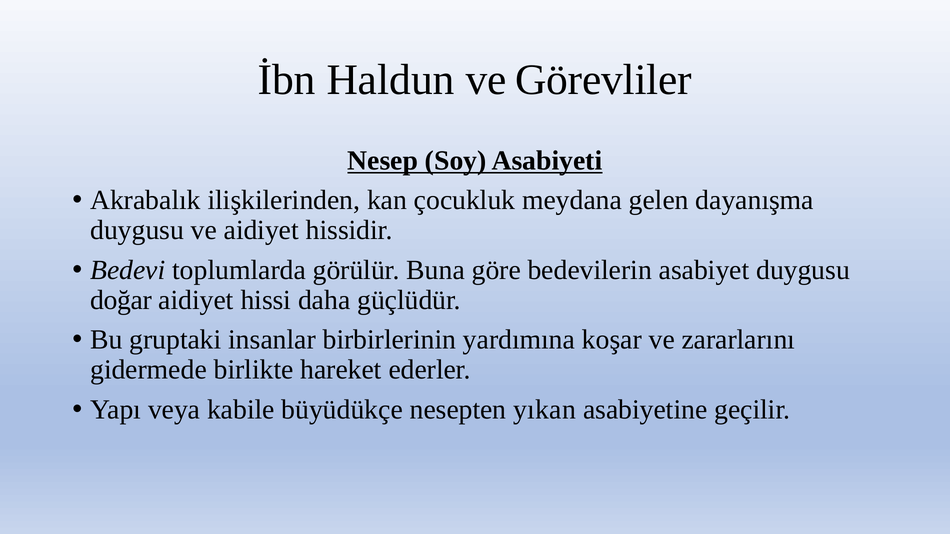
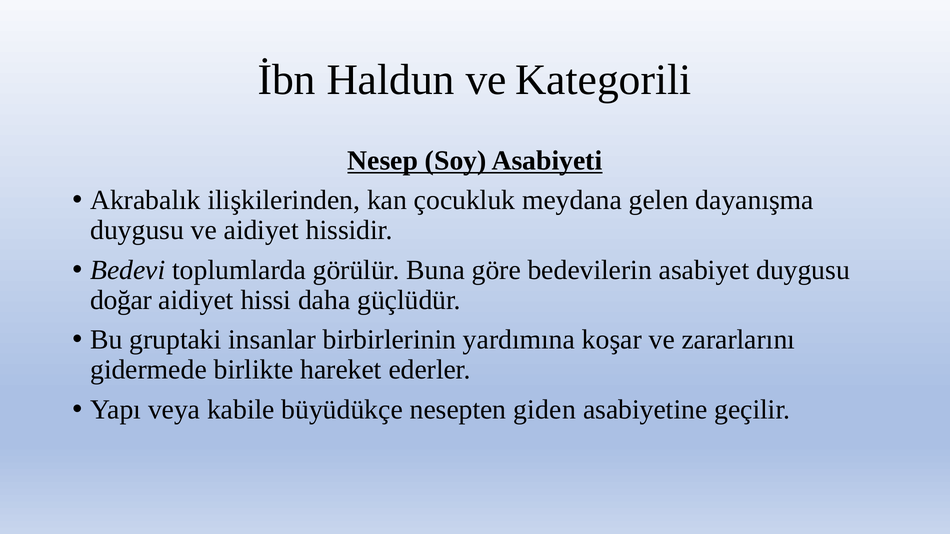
Görevliler: Görevliler -> Kategorili
yıkan: yıkan -> giden
